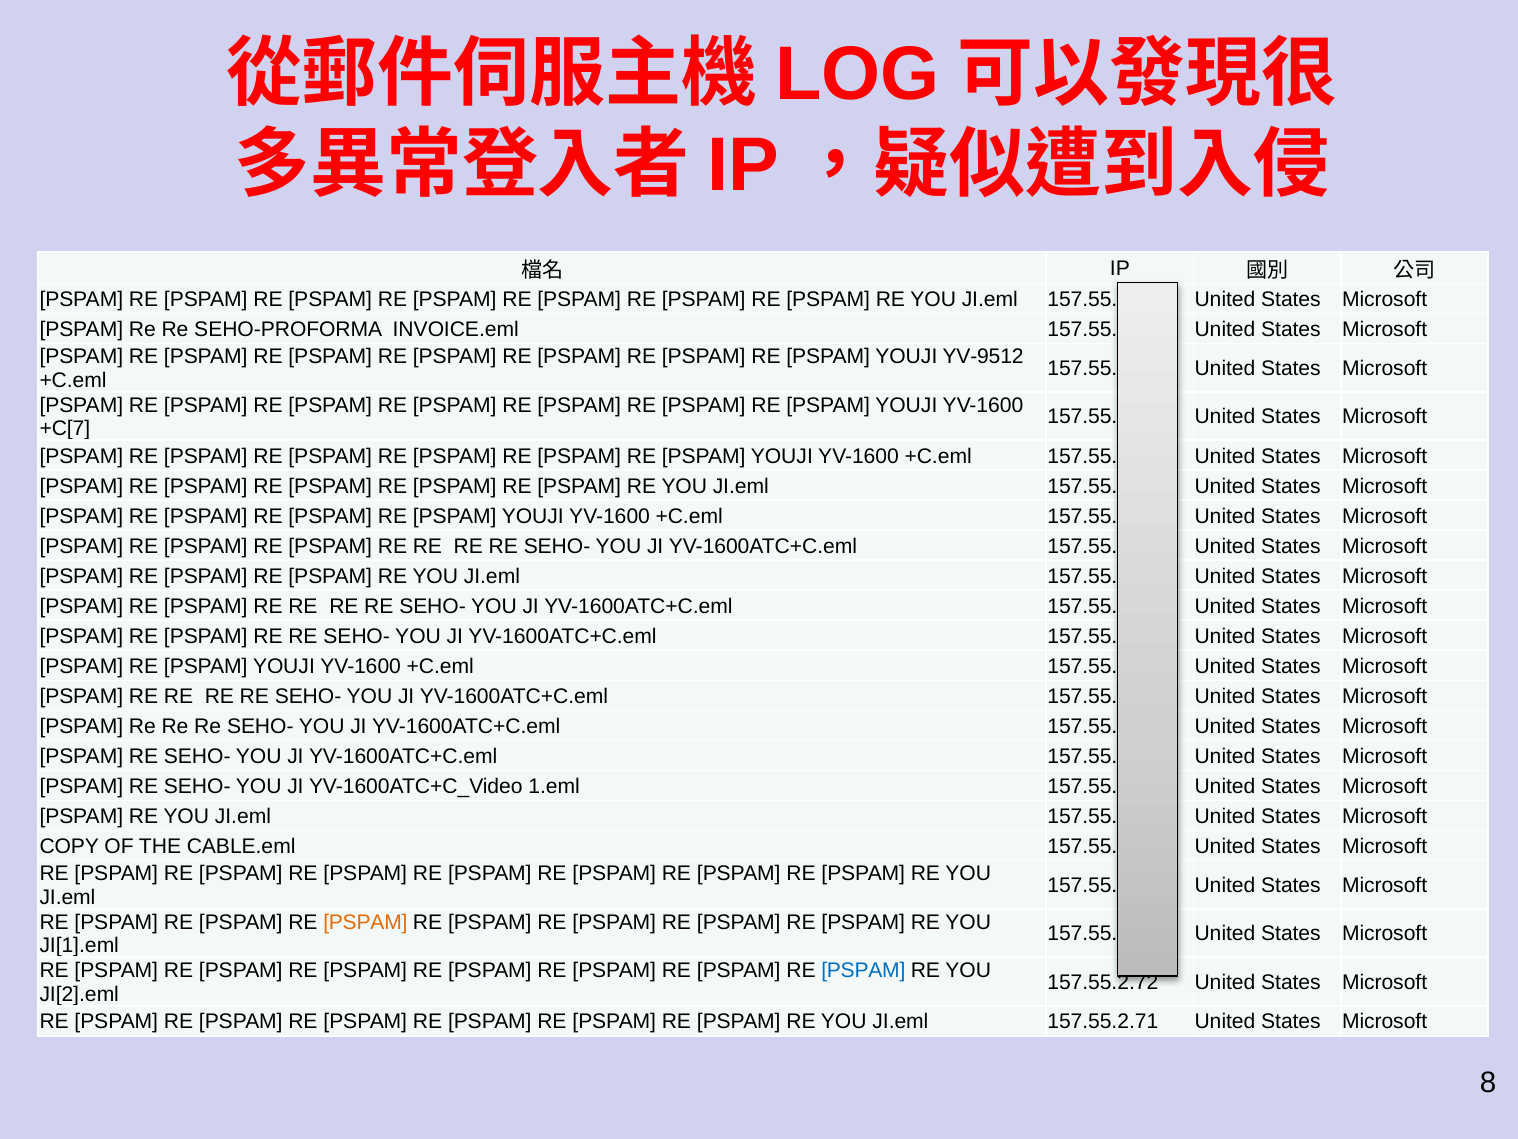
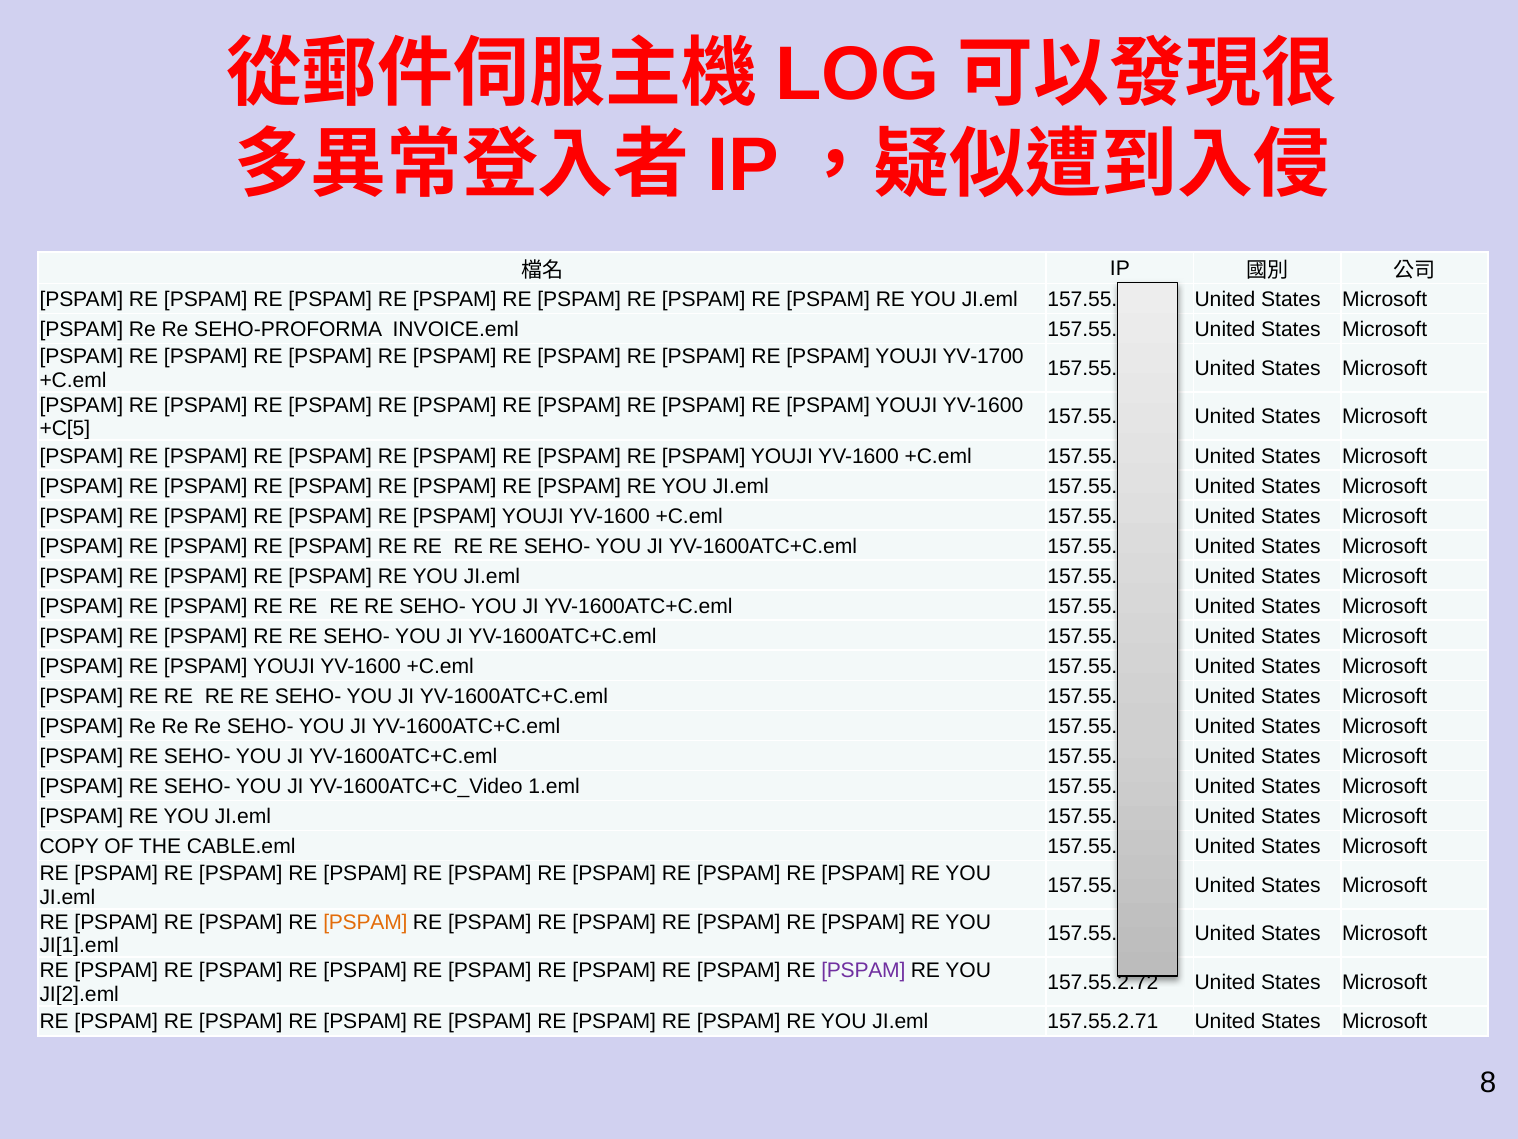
YV-9512: YV-9512 -> YV-1700
+C[7: +C[7 -> +C[5
PSPAM at (863, 970) colour: blue -> purple
